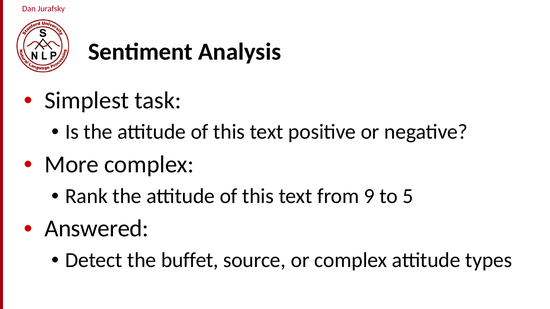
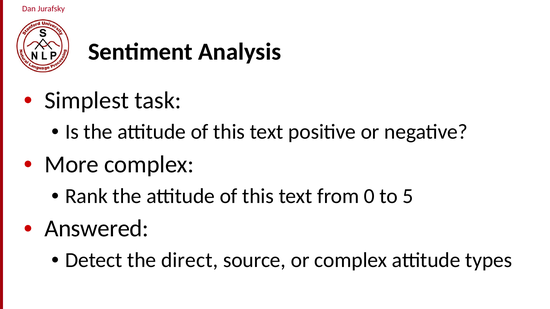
9: 9 -> 0
buffet: buffet -> direct
